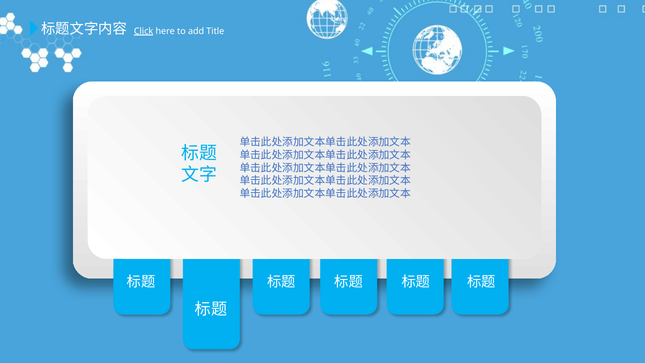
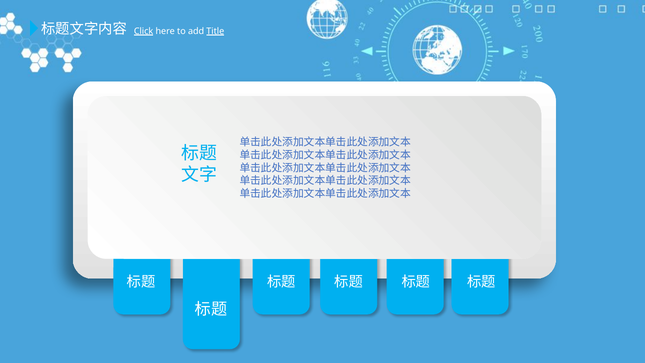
Title underline: none -> present
